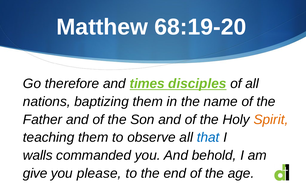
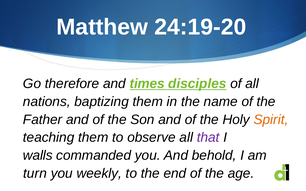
68:19-20: 68:19-20 -> 24:19-20
that colour: blue -> purple
give: give -> turn
please: please -> weekly
